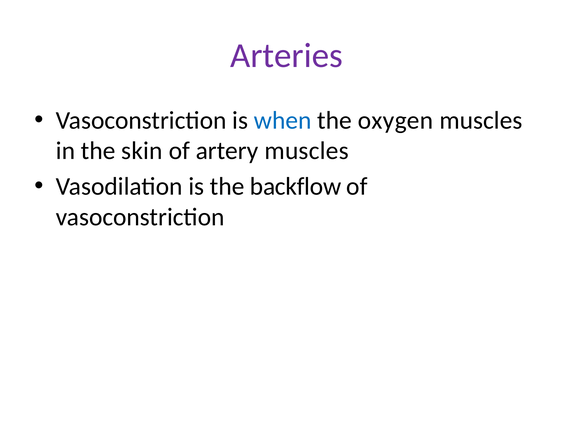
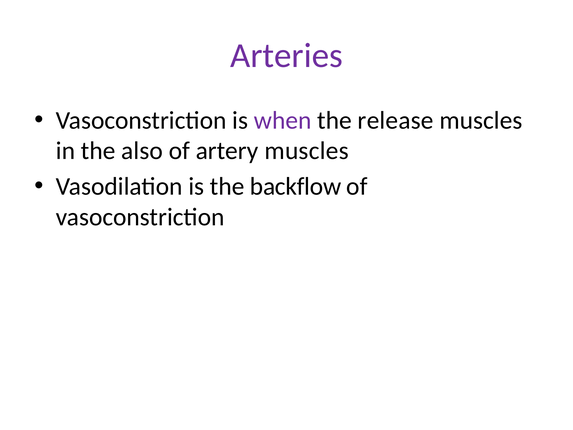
when colour: blue -> purple
oxygen: oxygen -> release
skin: skin -> also
